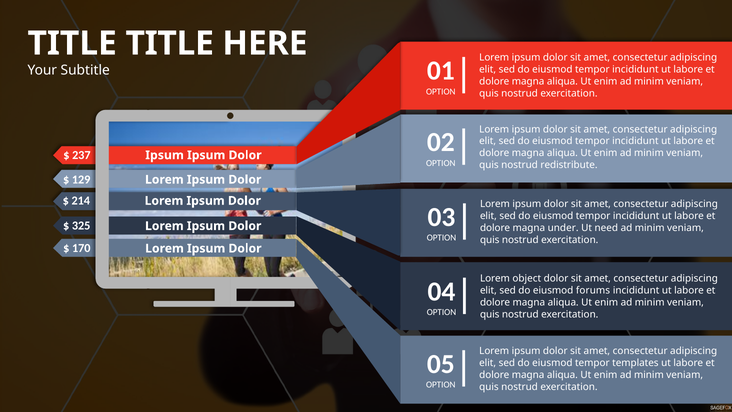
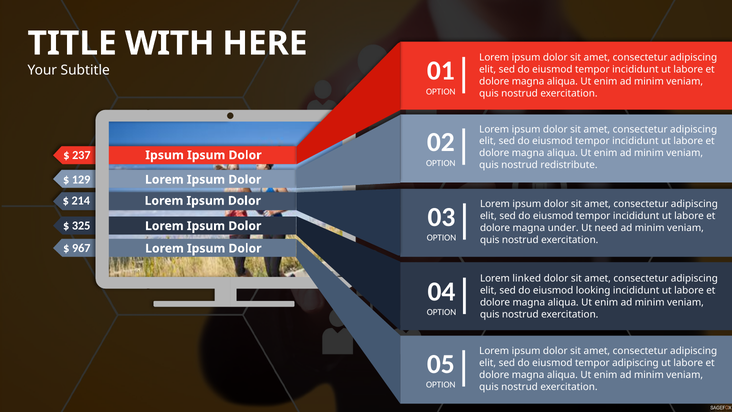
TITLE at (170, 43): TITLE -> WITH
170: 170 -> 967
object: object -> linked
forums: forums -> looking
tempor templates: templates -> adipiscing
